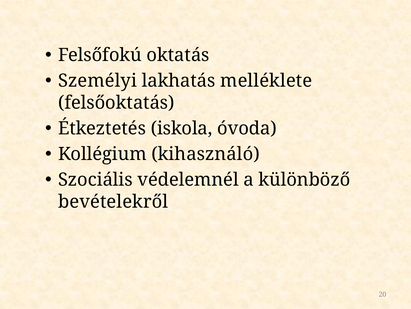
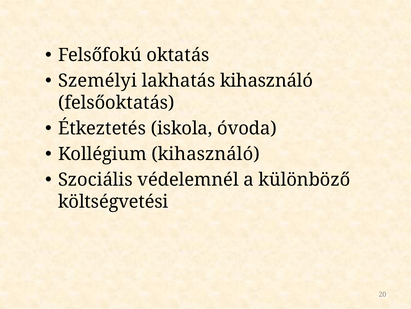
lakhatás melléklete: melléklete -> kihasználó
bevételekről: bevételekről -> költségvetési
